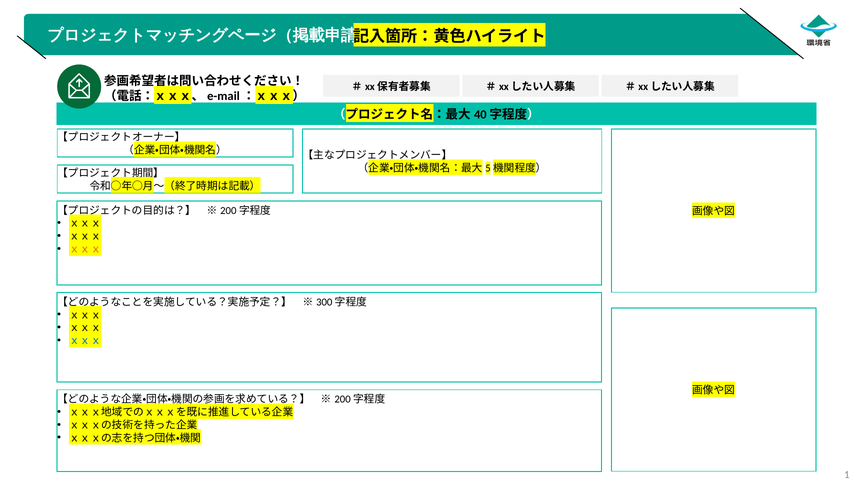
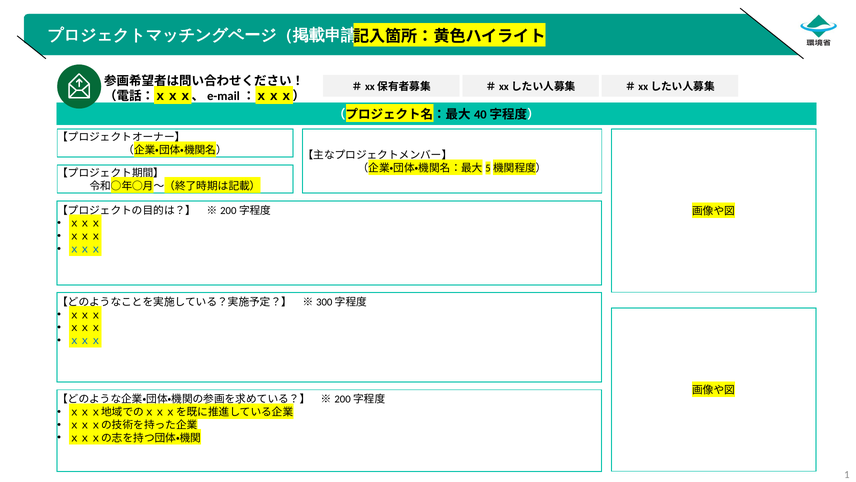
ｘｘｘ at (85, 249) colour: orange -> blue
